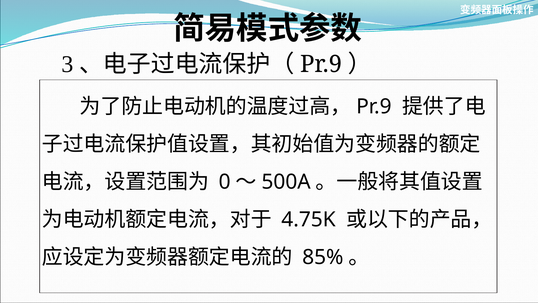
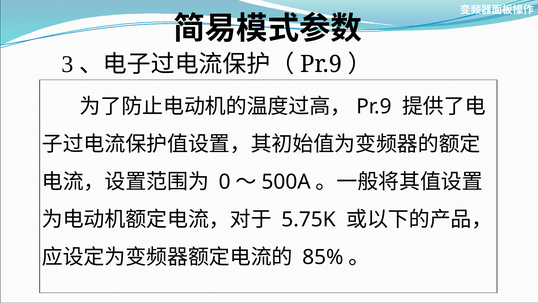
4.75K: 4.75K -> 5.75K
